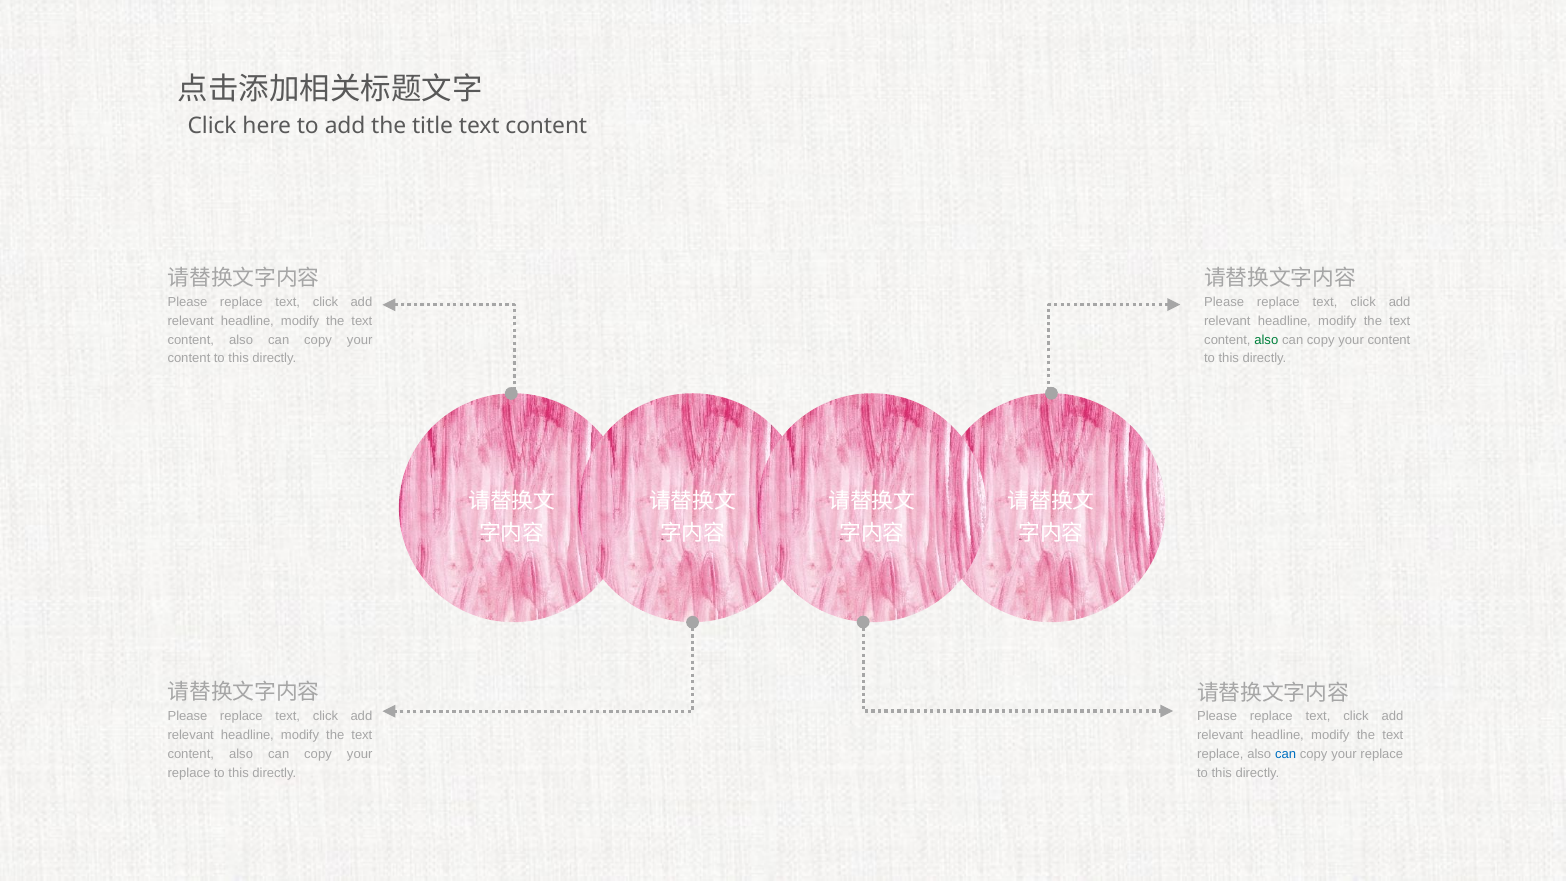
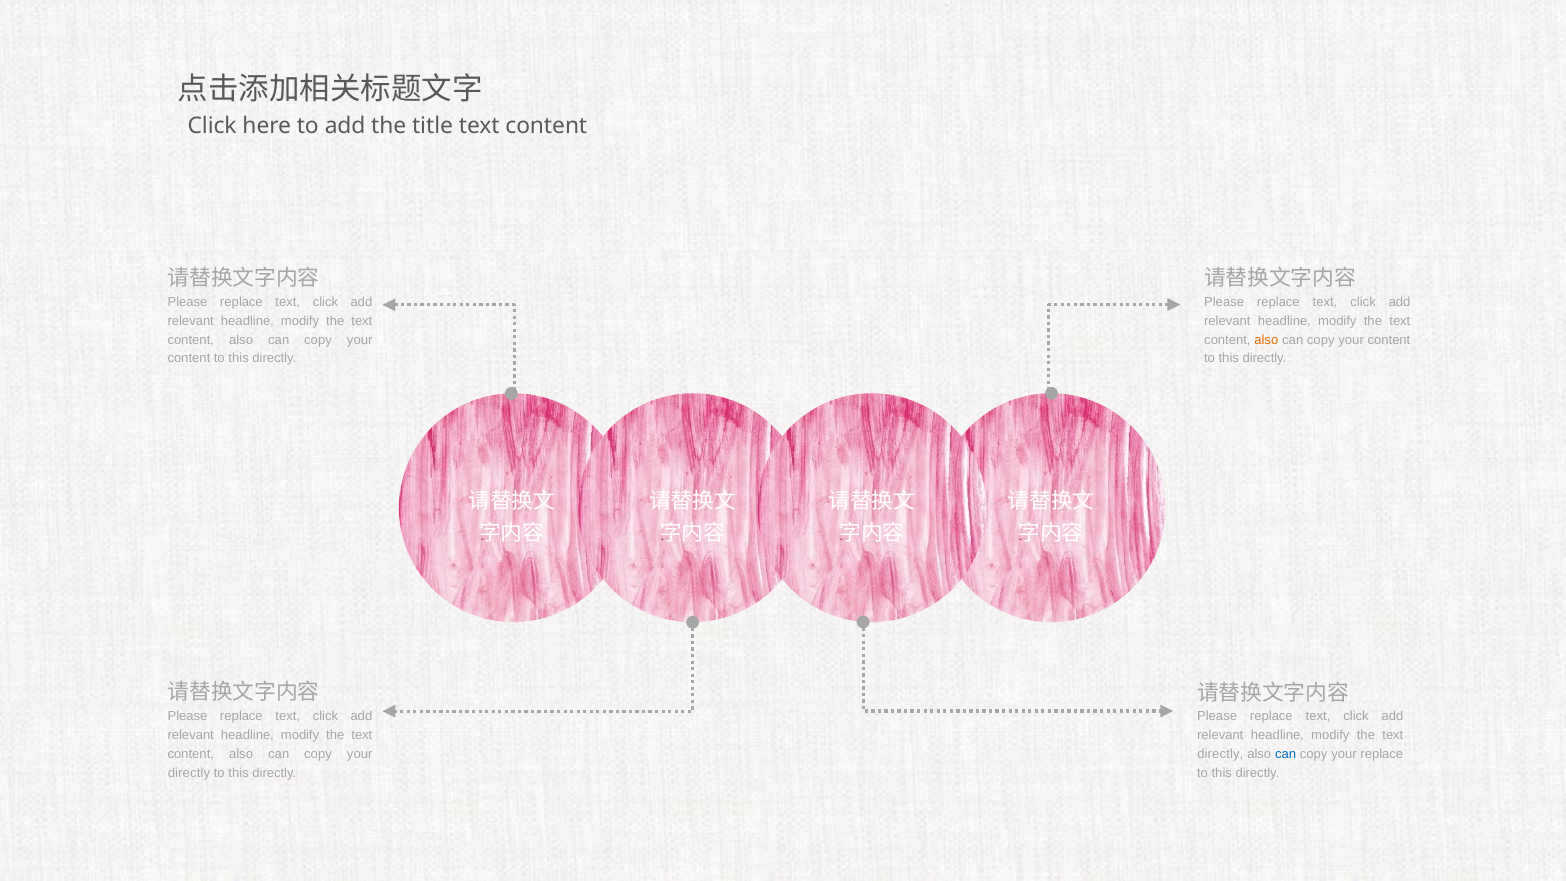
also at (1266, 340) colour: green -> orange
replace at (1220, 754): replace -> directly
replace at (189, 773): replace -> directly
